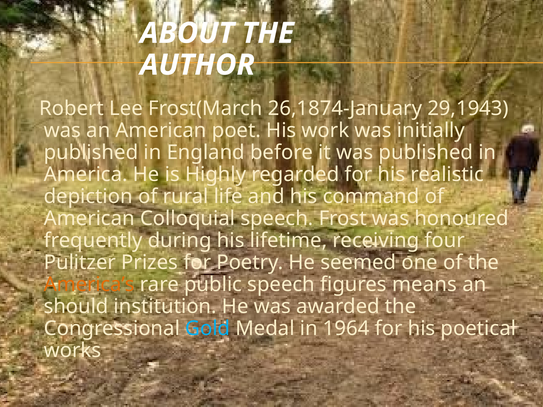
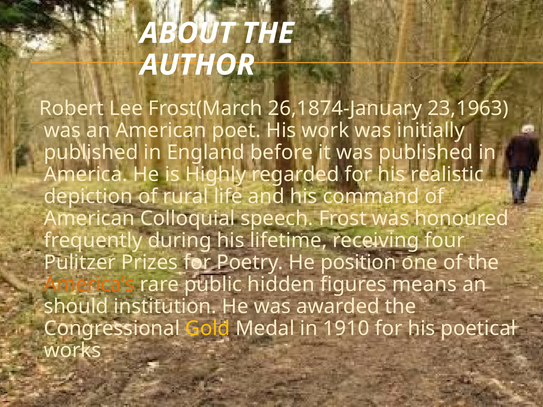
29,1943: 29,1943 -> 23,1963
seemed: seemed -> position
public speech: speech -> hidden
Gold colour: light blue -> yellow
1964: 1964 -> 1910
